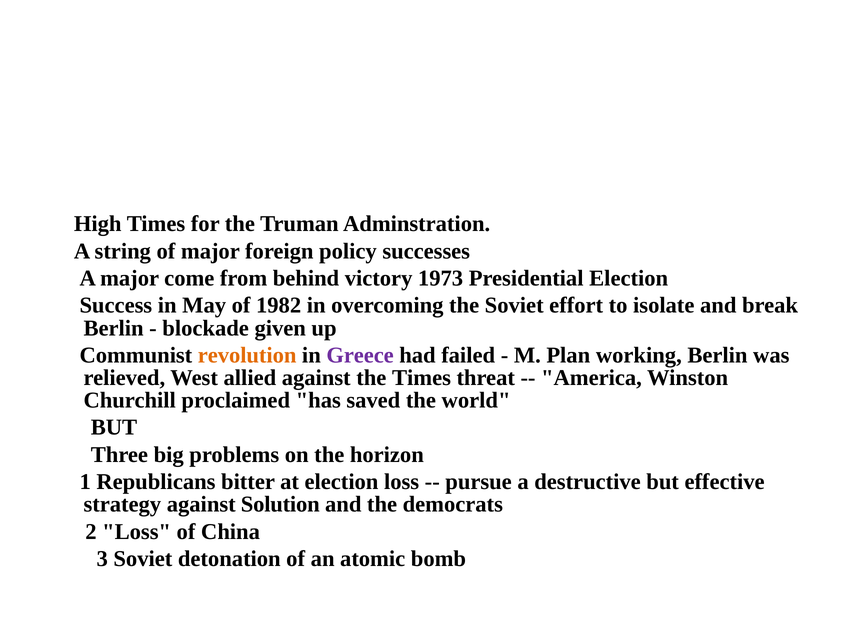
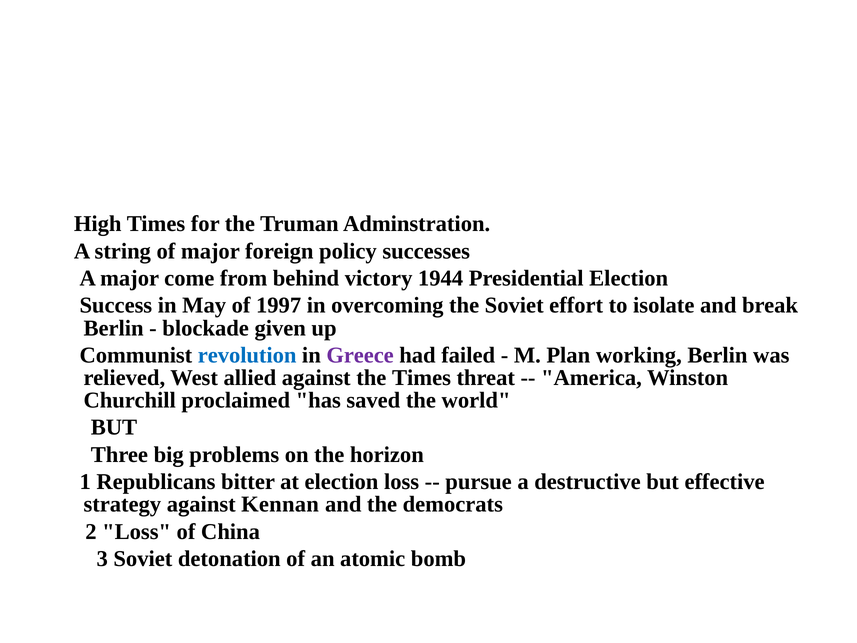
1973: 1973 -> 1944
1982: 1982 -> 1997
revolution colour: orange -> blue
Solution: Solution -> Kennan
